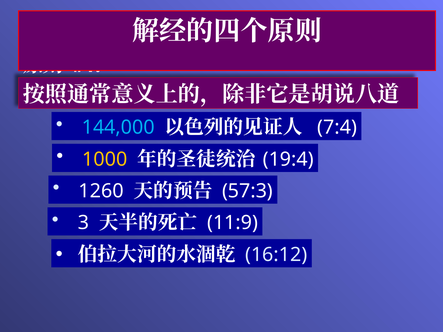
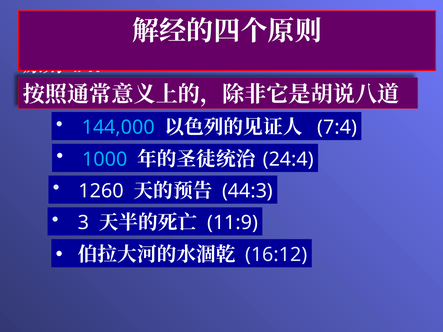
1000 colour: yellow -> light blue
19:4: 19:4 -> 24:4
57:3: 57:3 -> 44:3
